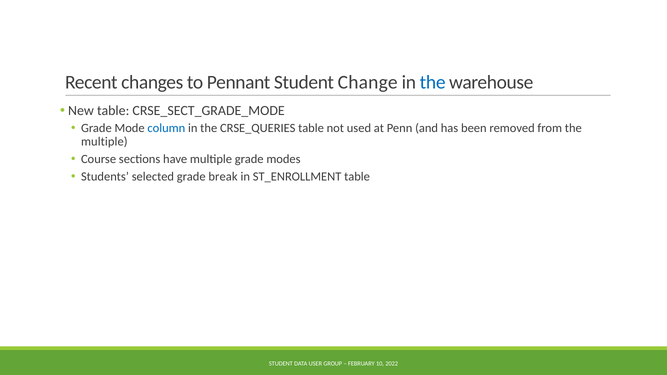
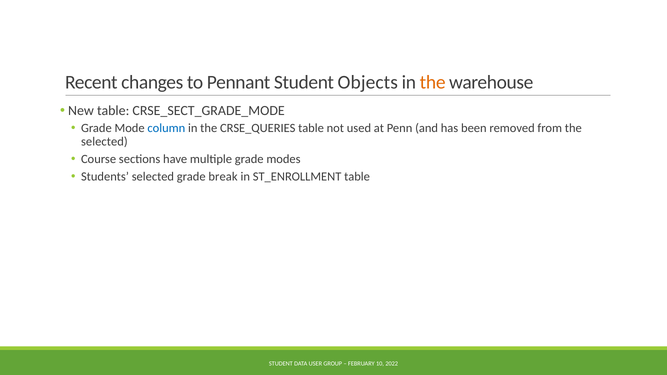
Change: Change -> Objects
the at (433, 82) colour: blue -> orange
multiple at (104, 141): multiple -> selected
